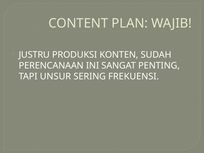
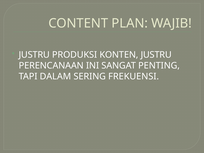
KONTEN SUDAH: SUDAH -> JUSTRU
UNSUR: UNSUR -> DALAM
